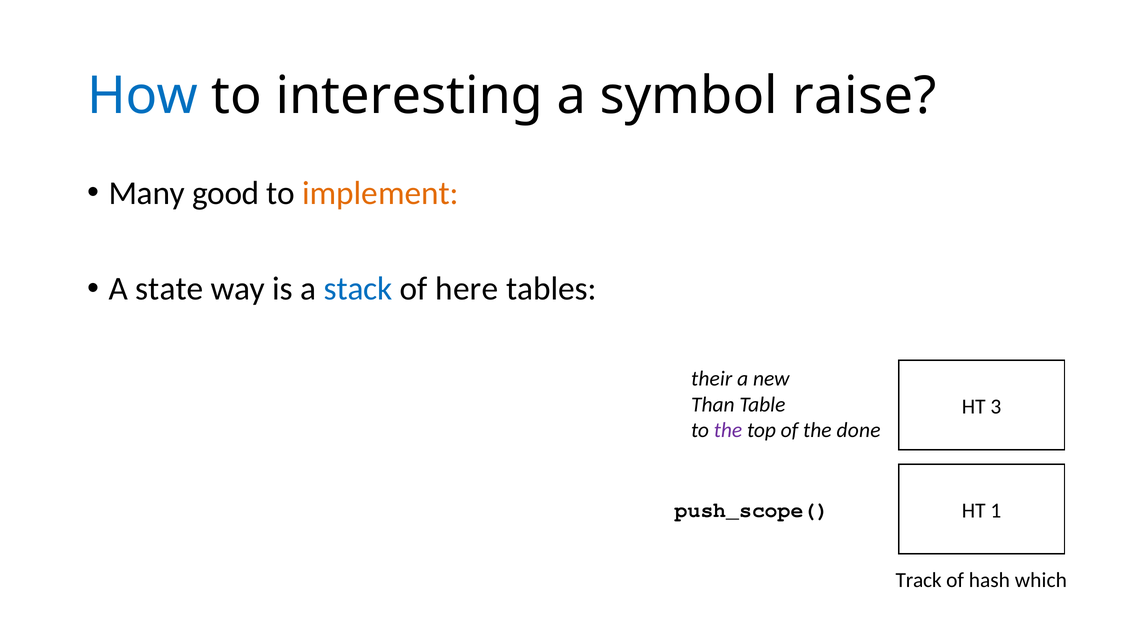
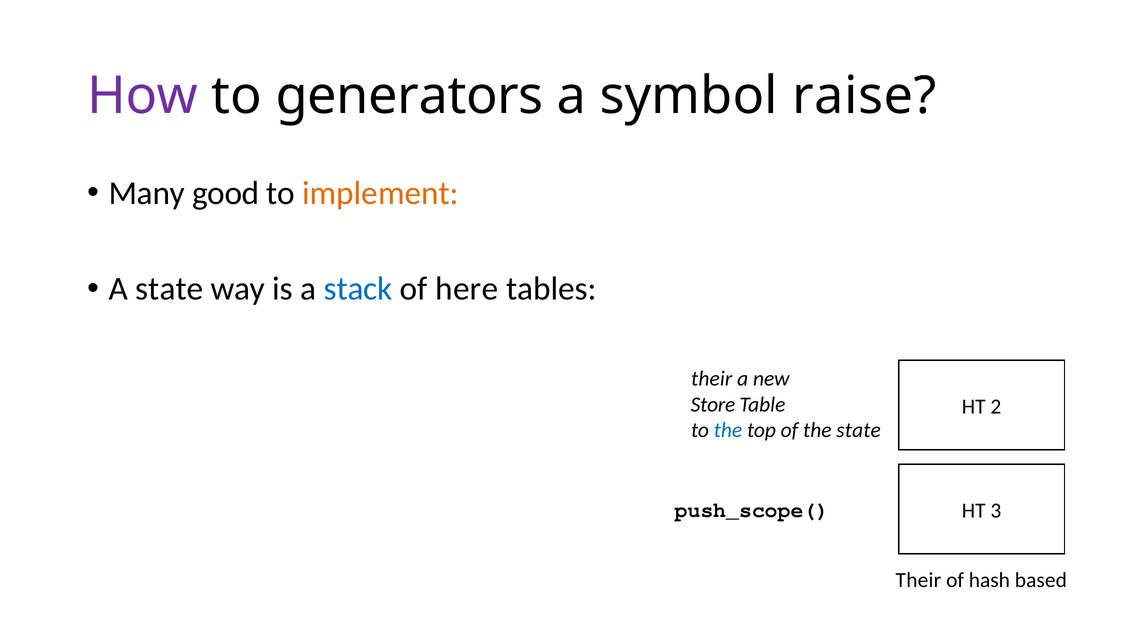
How colour: blue -> purple
interesting: interesting -> generators
Than: Than -> Store
3: 3 -> 2
the at (728, 430) colour: purple -> blue
the done: done -> state
1: 1 -> 3
Track at (919, 580): Track -> Their
which: which -> based
